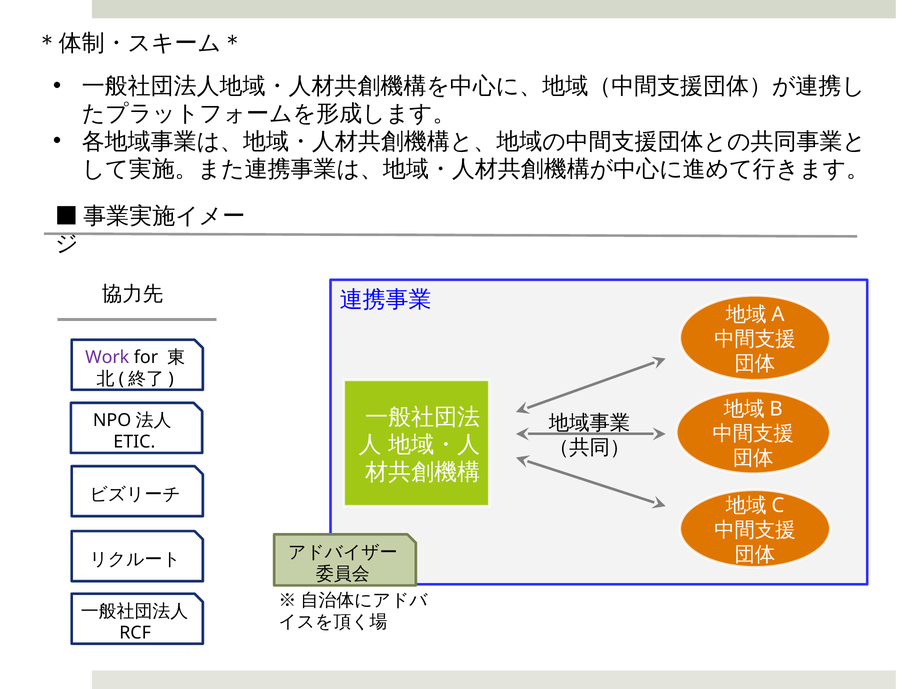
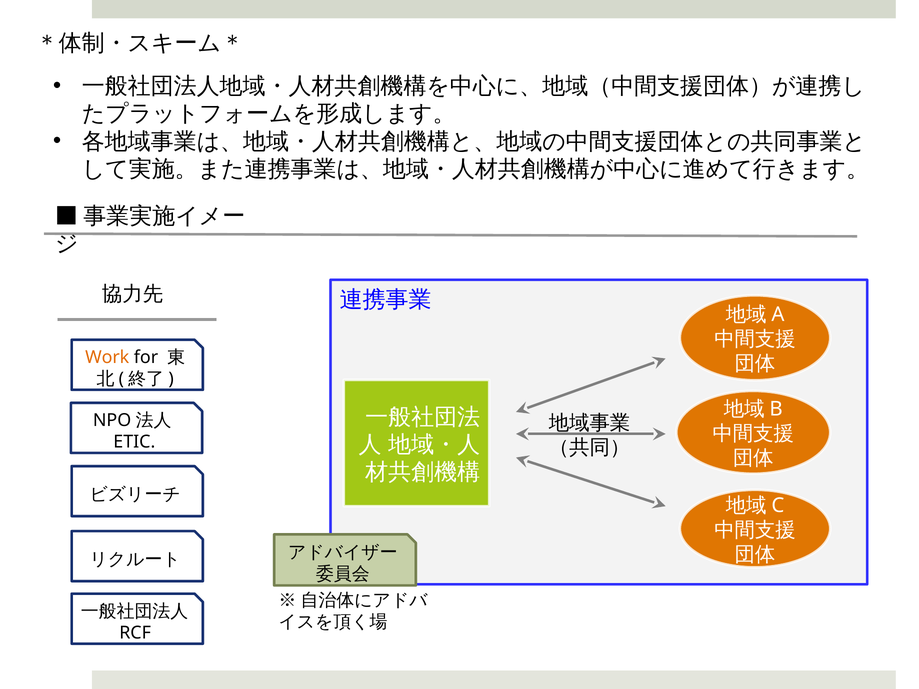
Work colour: purple -> orange
